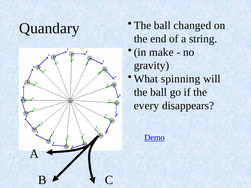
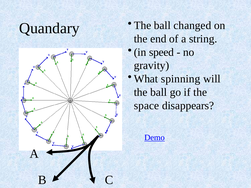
make: make -> speed
every: every -> space
